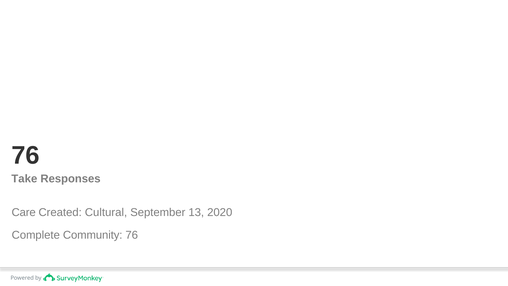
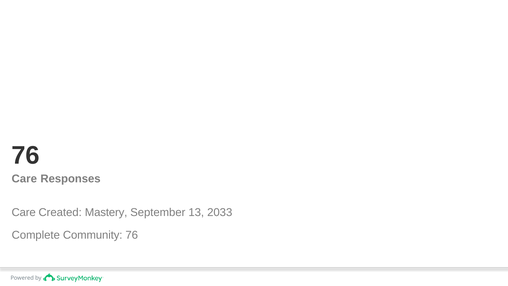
Take at (24, 179): Take -> Care
Cultural: Cultural -> Mastery
2020: 2020 -> 2033
